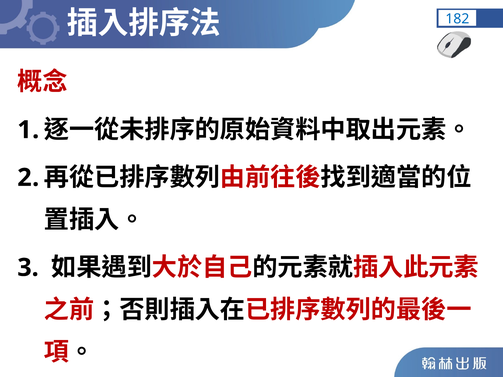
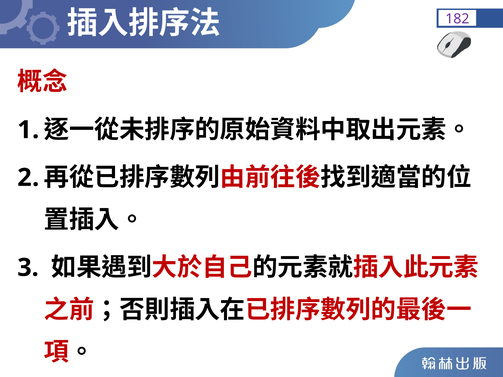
182 colour: blue -> purple
